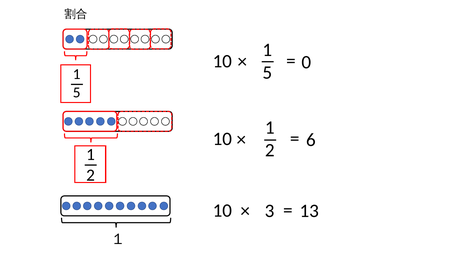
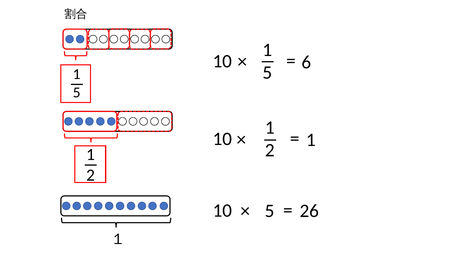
0: 0 -> 6
6 at (311, 140): 6 -> 1
3 at (269, 211): 3 -> 5
13: 13 -> 26
